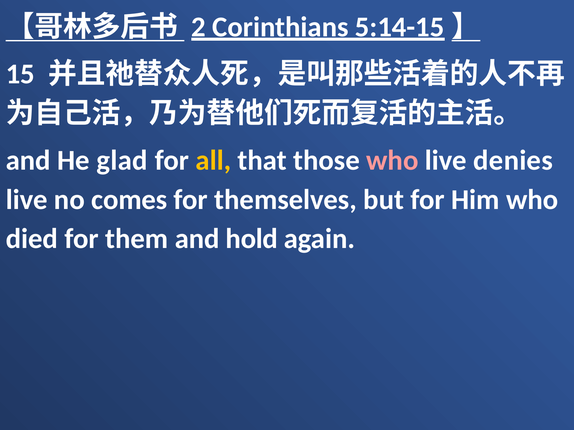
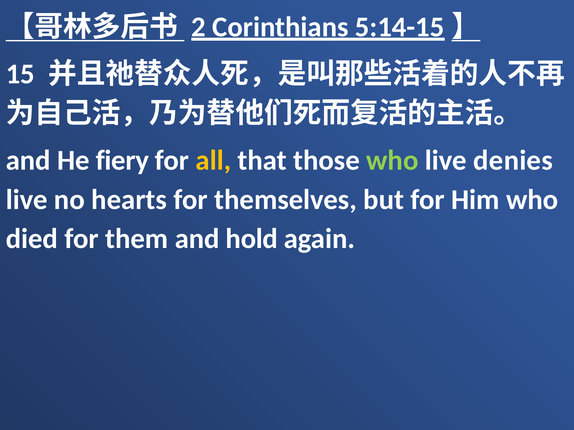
glad: glad -> fiery
who at (392, 161) colour: pink -> light green
comes: comes -> hearts
